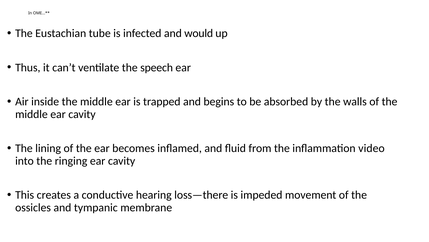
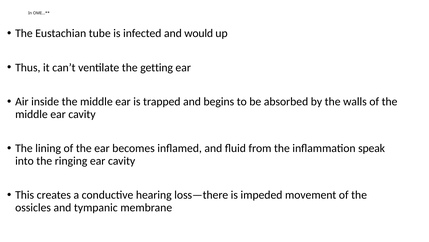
speech: speech -> getting
video: video -> speak
